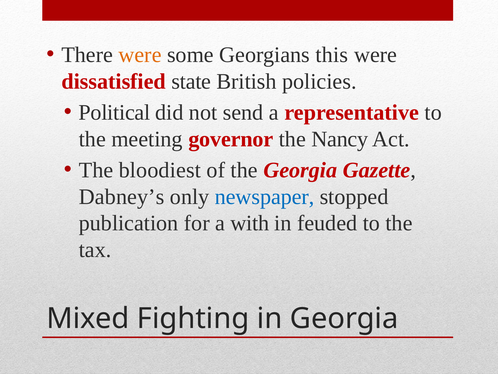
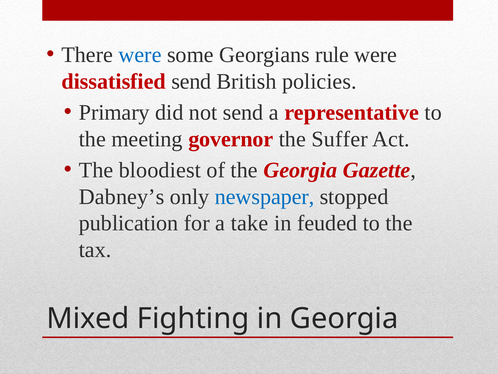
were at (140, 55) colour: orange -> blue
this: this -> rule
dissatisfied state: state -> send
Political: Political -> Primary
Nancy: Nancy -> Suffer
with: with -> take
